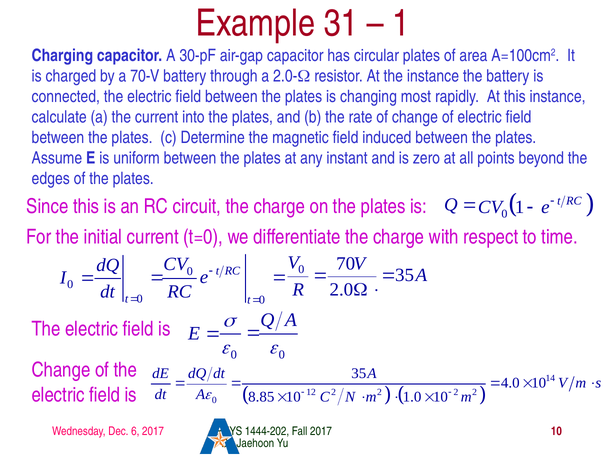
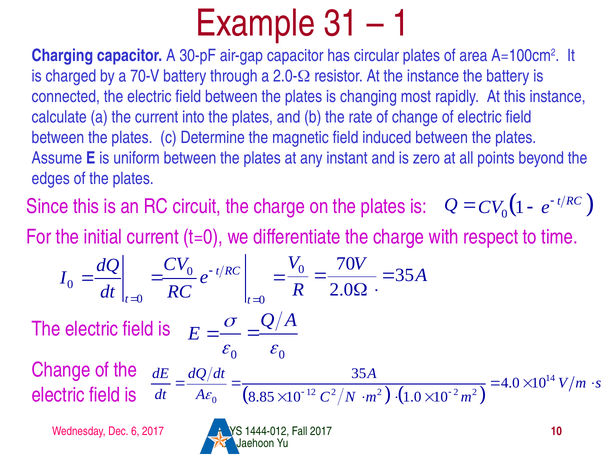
1444-202: 1444-202 -> 1444-012
